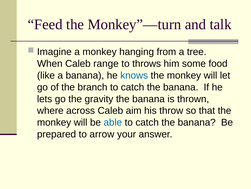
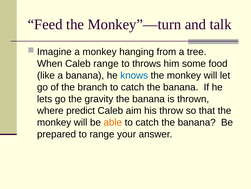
across: across -> predict
able colour: blue -> orange
to arrow: arrow -> range
